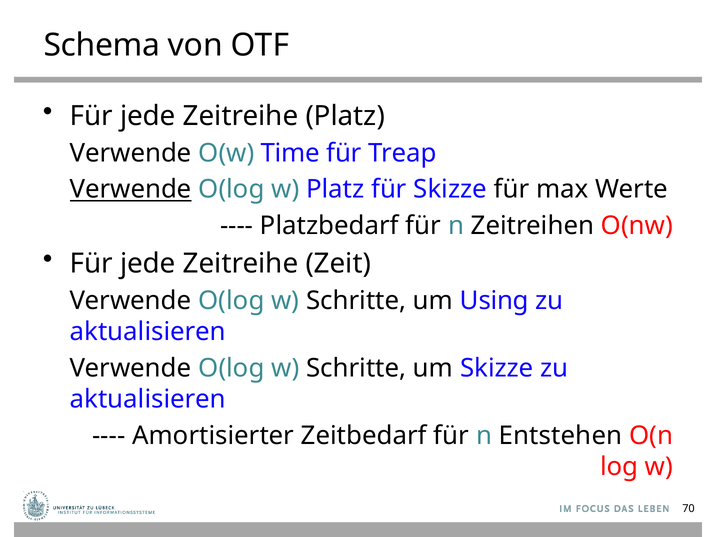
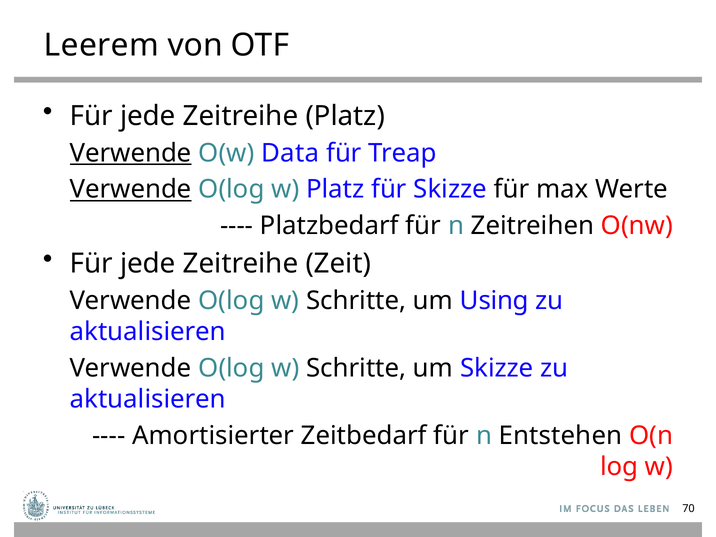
Schema: Schema -> Leerem
Verwende at (131, 153) underline: none -> present
Time: Time -> Data
